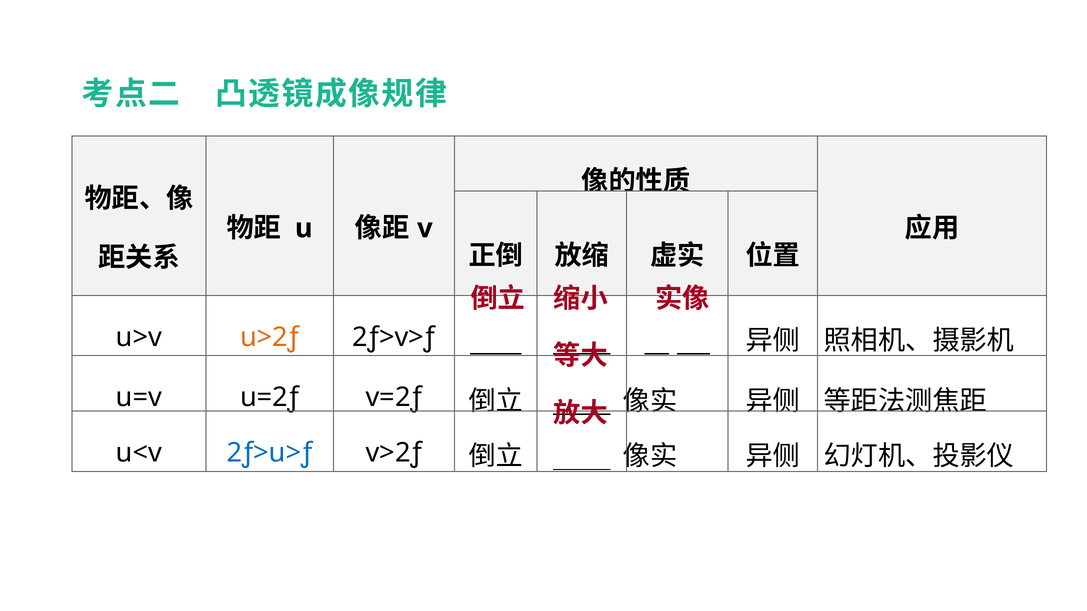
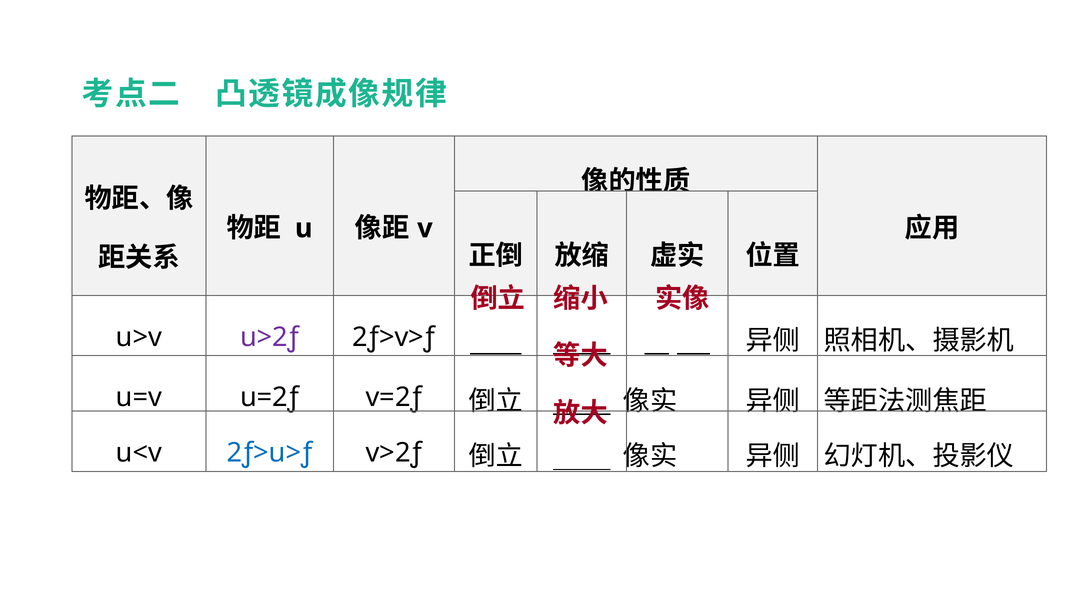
u>2ƒ colour: orange -> purple
